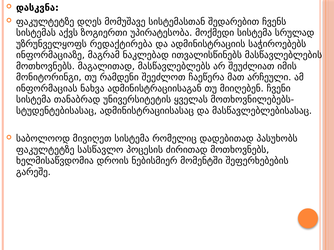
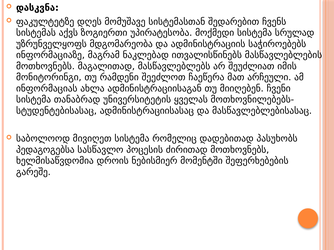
რედაქტირება: რედაქტირება -> მდგომარეობა
ნახვა: ნახვა -> ახლა
ფაკულტეტზე at (45, 150): ფაკულტეტზე -> პედაგოგებსა
